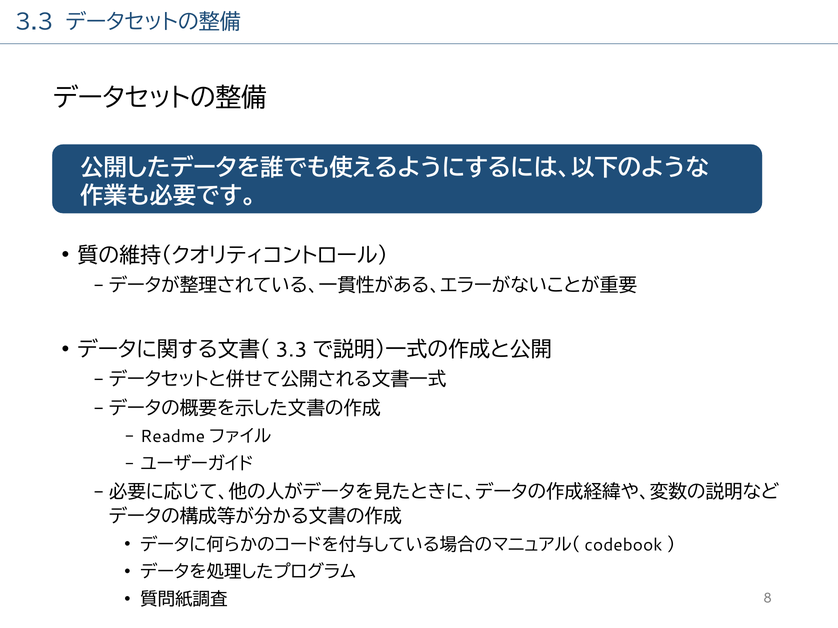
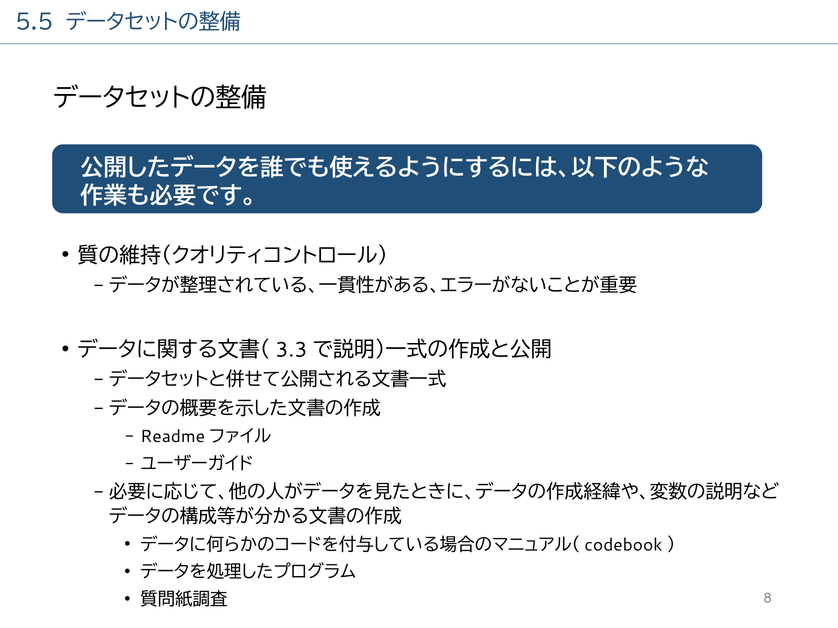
3.3 at (34, 22): 3.3 -> 5.5
